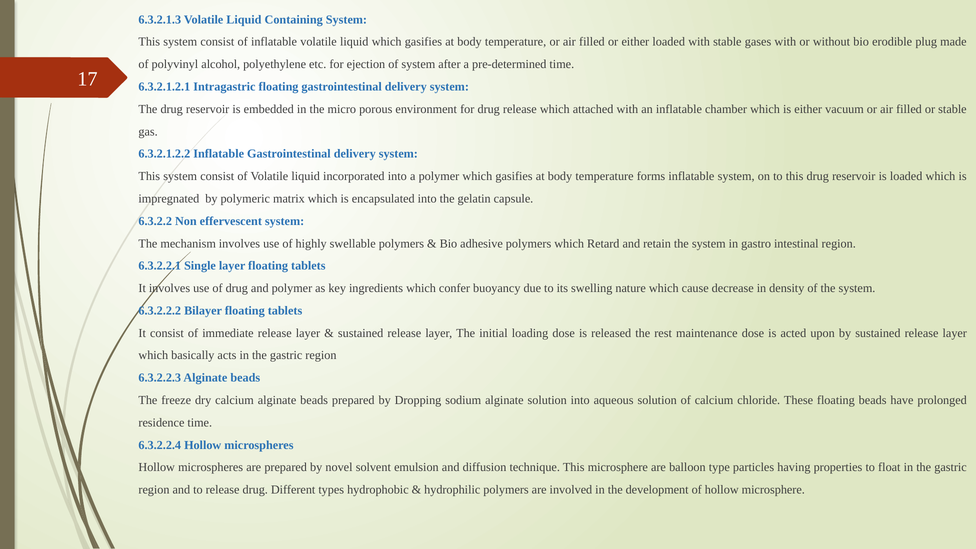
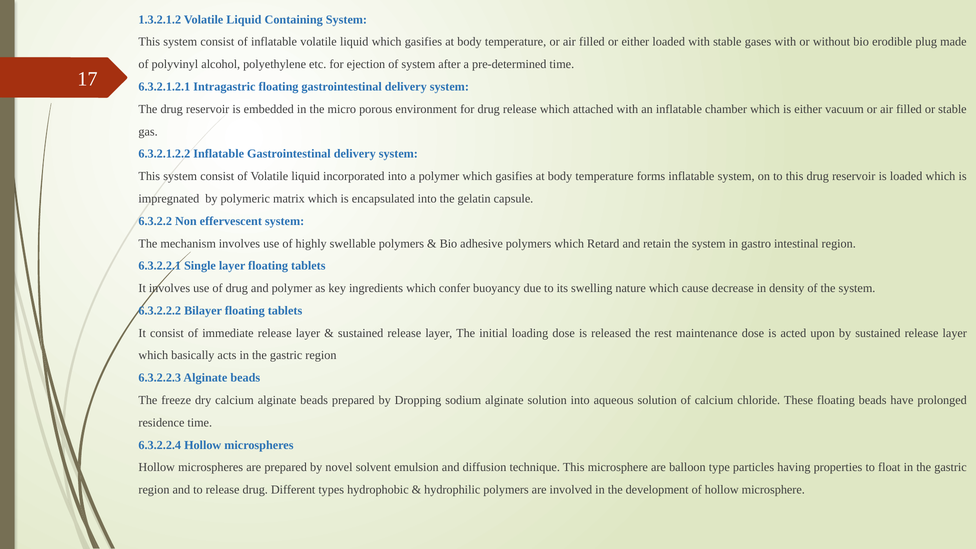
6.3.2.1.3: 6.3.2.1.3 -> 1.3.2.1.2
